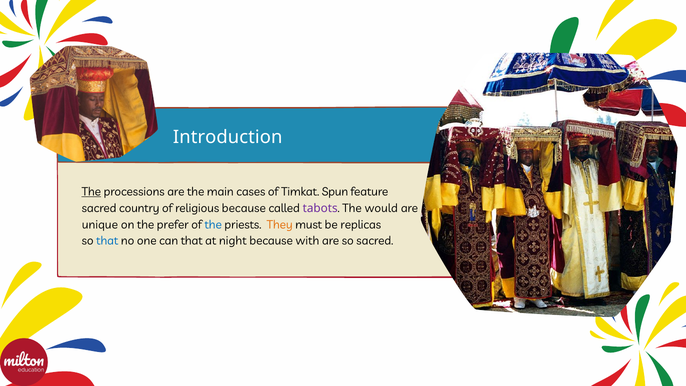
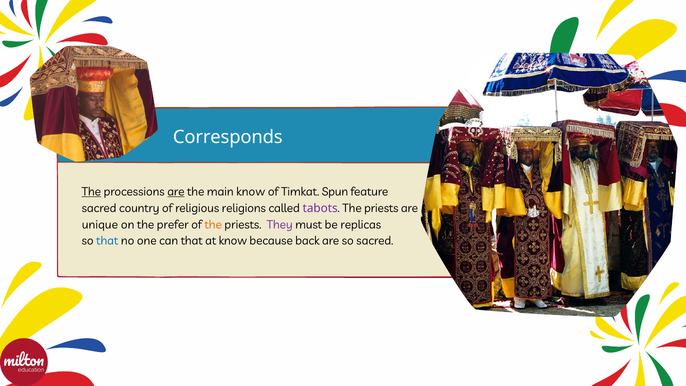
Introduction: Introduction -> Corresponds
are at (176, 192) underline: none -> present
main cases: cases -> know
religious because: because -> religions
would at (381, 208): would -> priests
the at (213, 225) colour: blue -> orange
They colour: orange -> purple
at night: night -> know
with: with -> back
